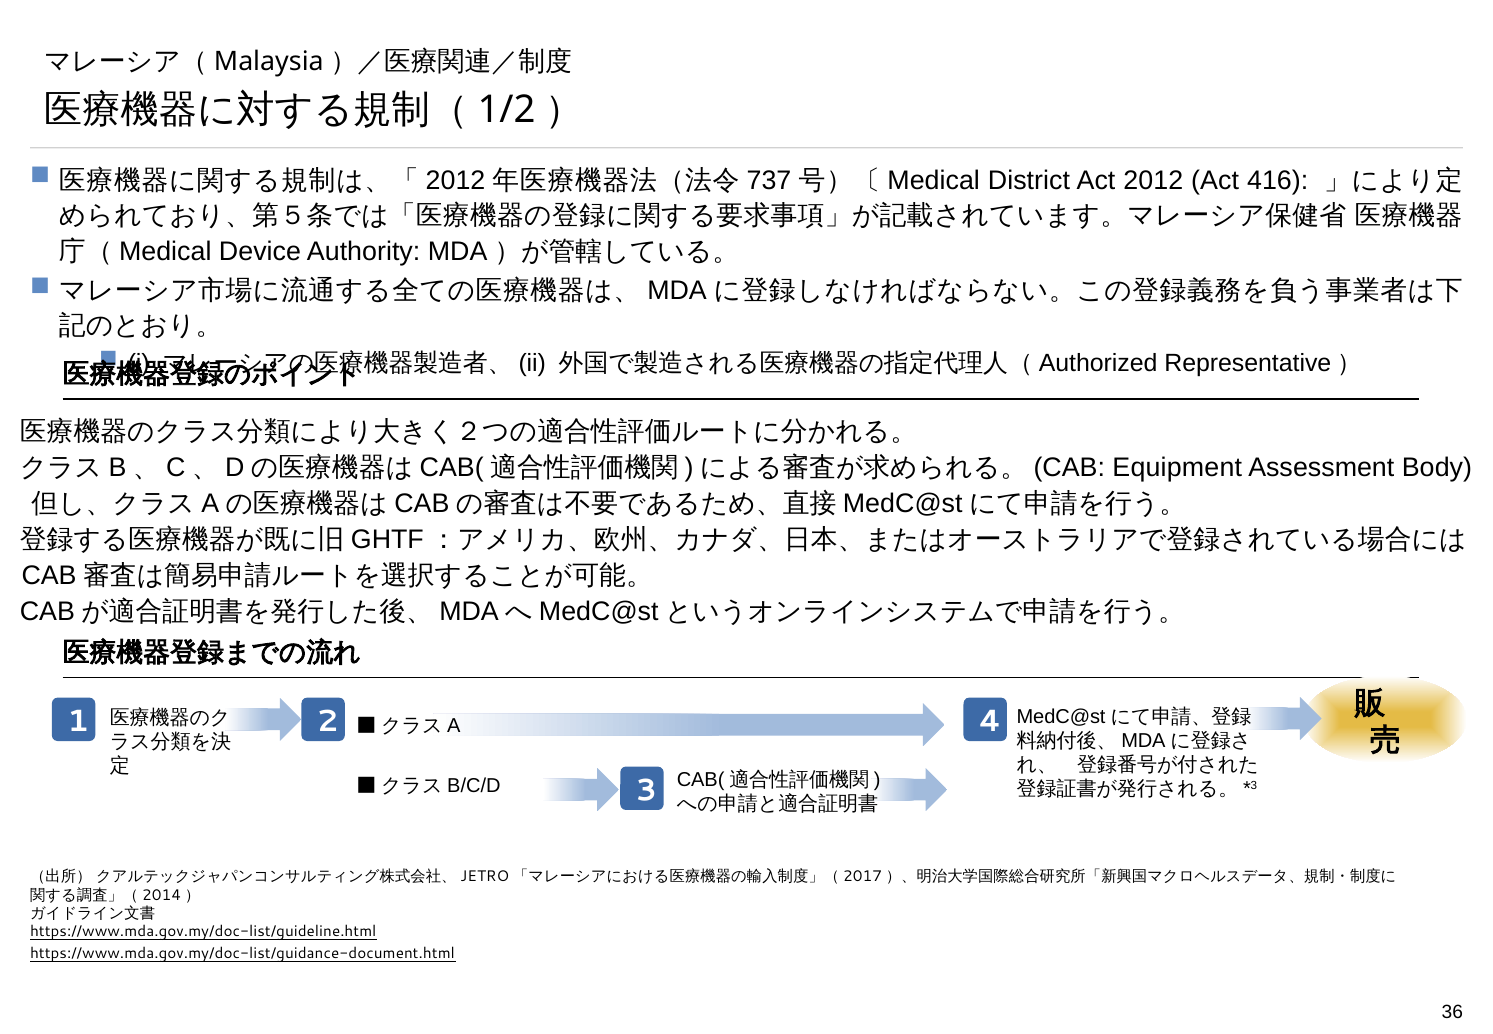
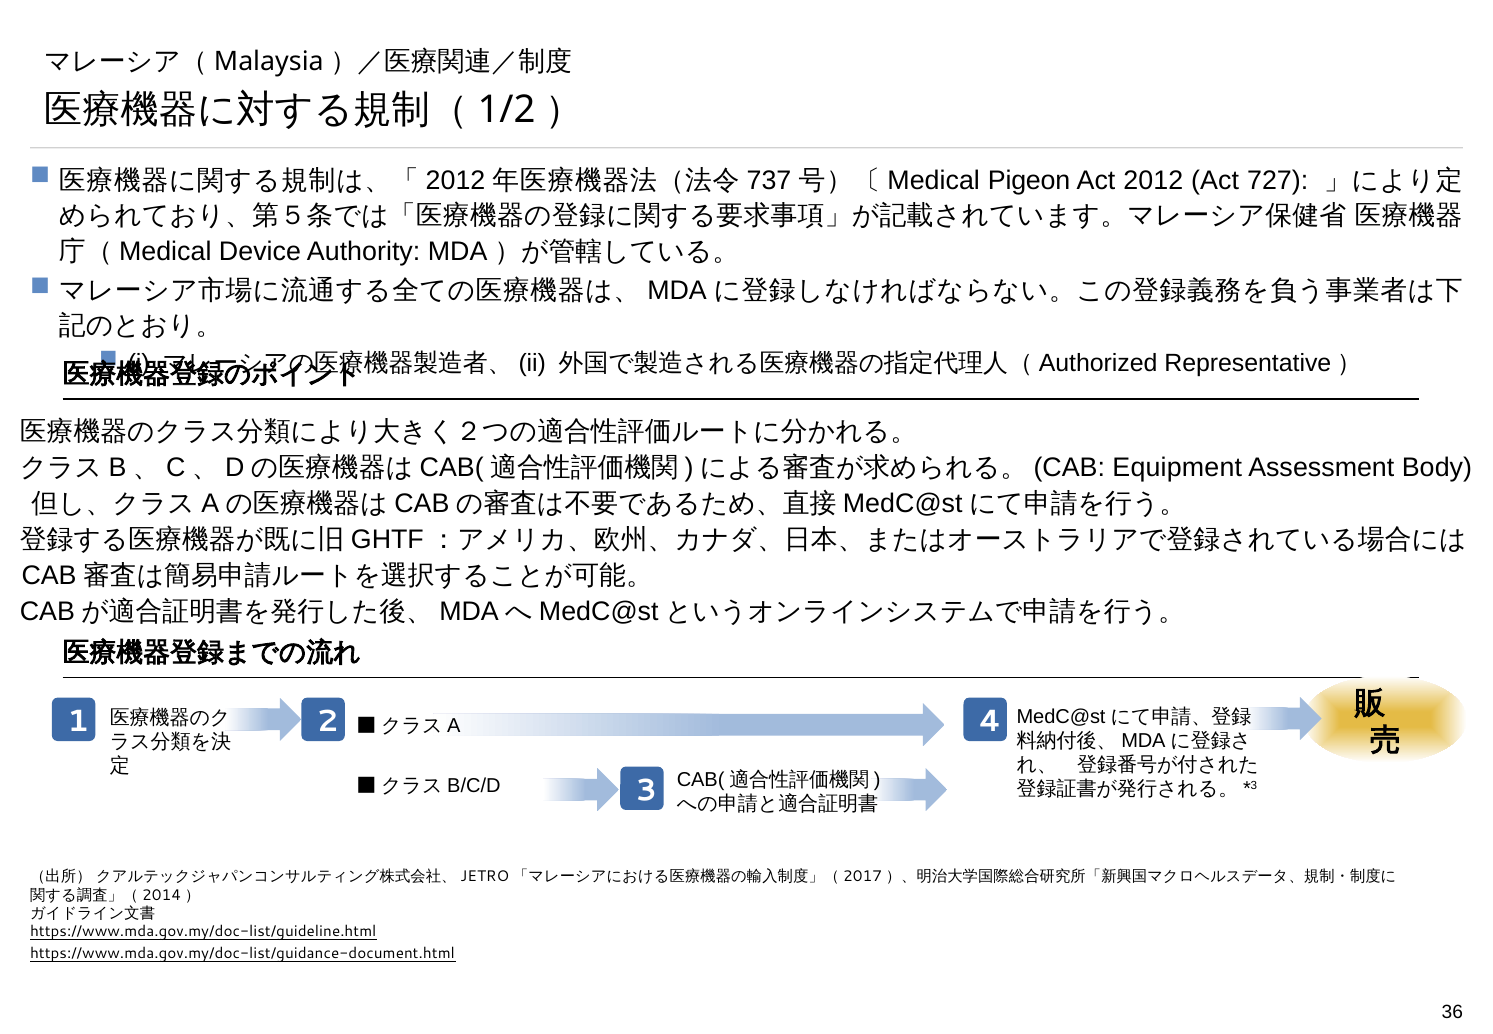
District: District -> Pigeon
416: 416 -> 727
